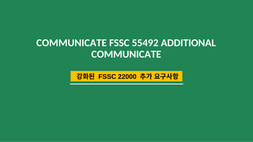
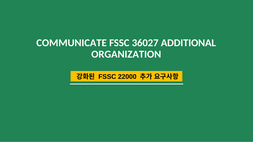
55492: 55492 -> 36027
COMMUNICATE at (126, 54): COMMUNICATE -> ORGANIZATION
